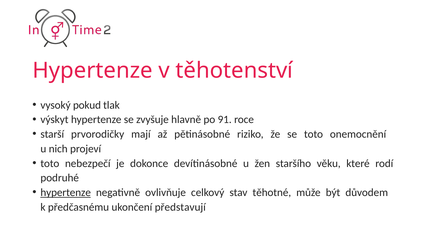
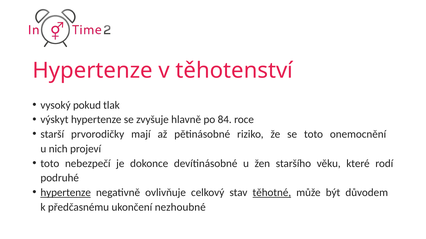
91: 91 -> 84
těhotné underline: none -> present
představují: představují -> nezhoubné
